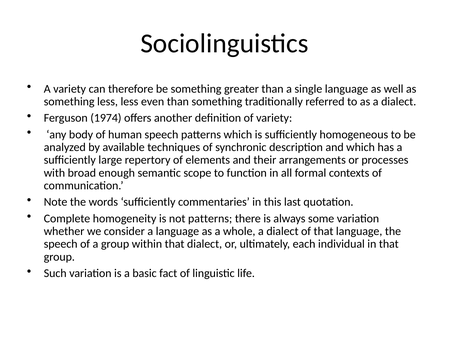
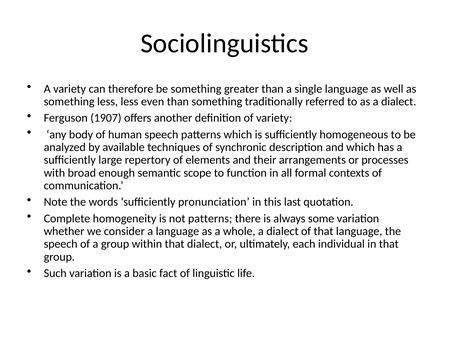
1974: 1974 -> 1907
commentaries: commentaries -> pronunciation
